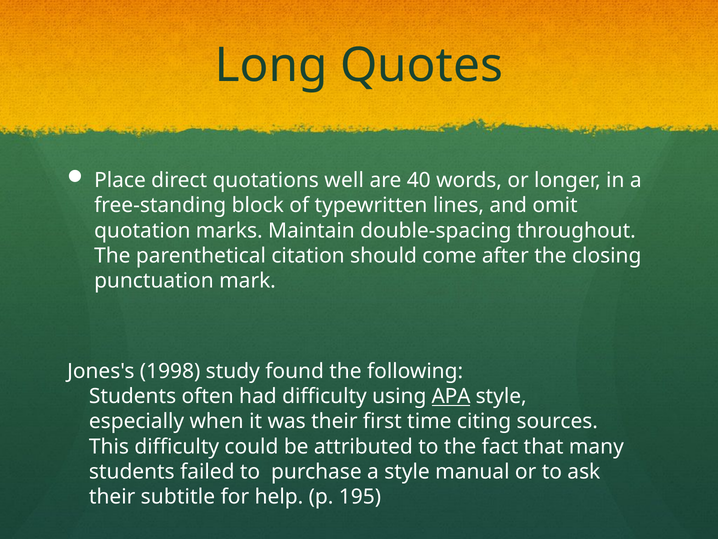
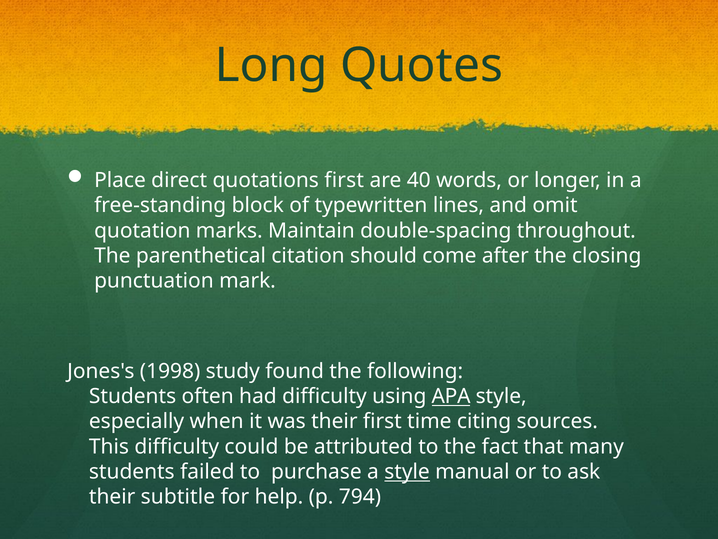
quotations well: well -> first
style at (407, 471) underline: none -> present
195: 195 -> 794
